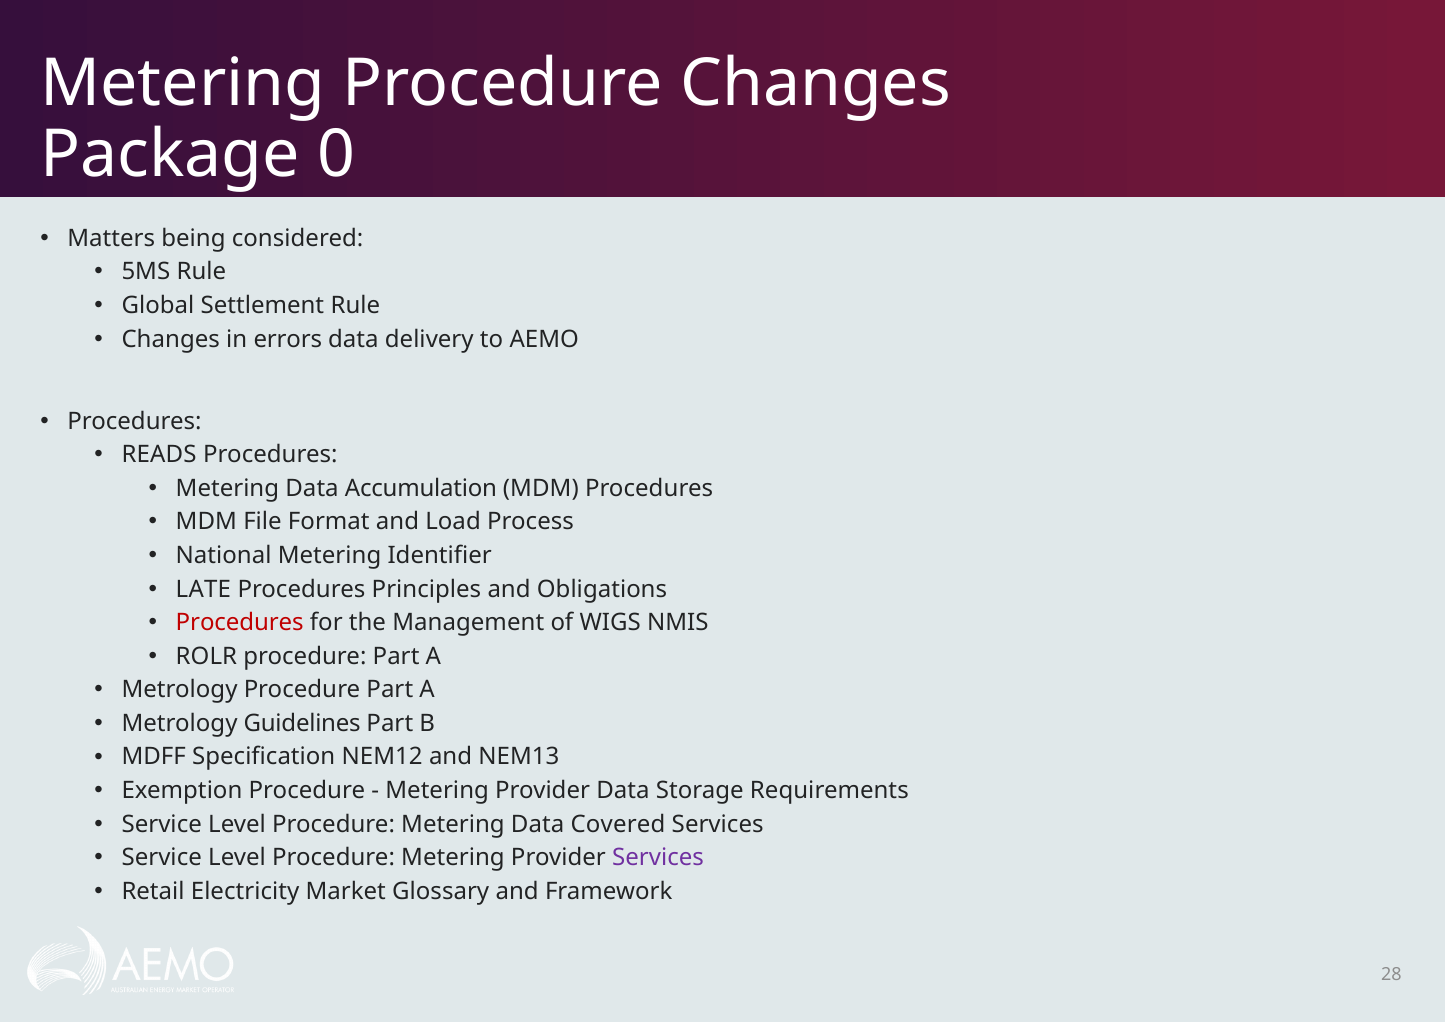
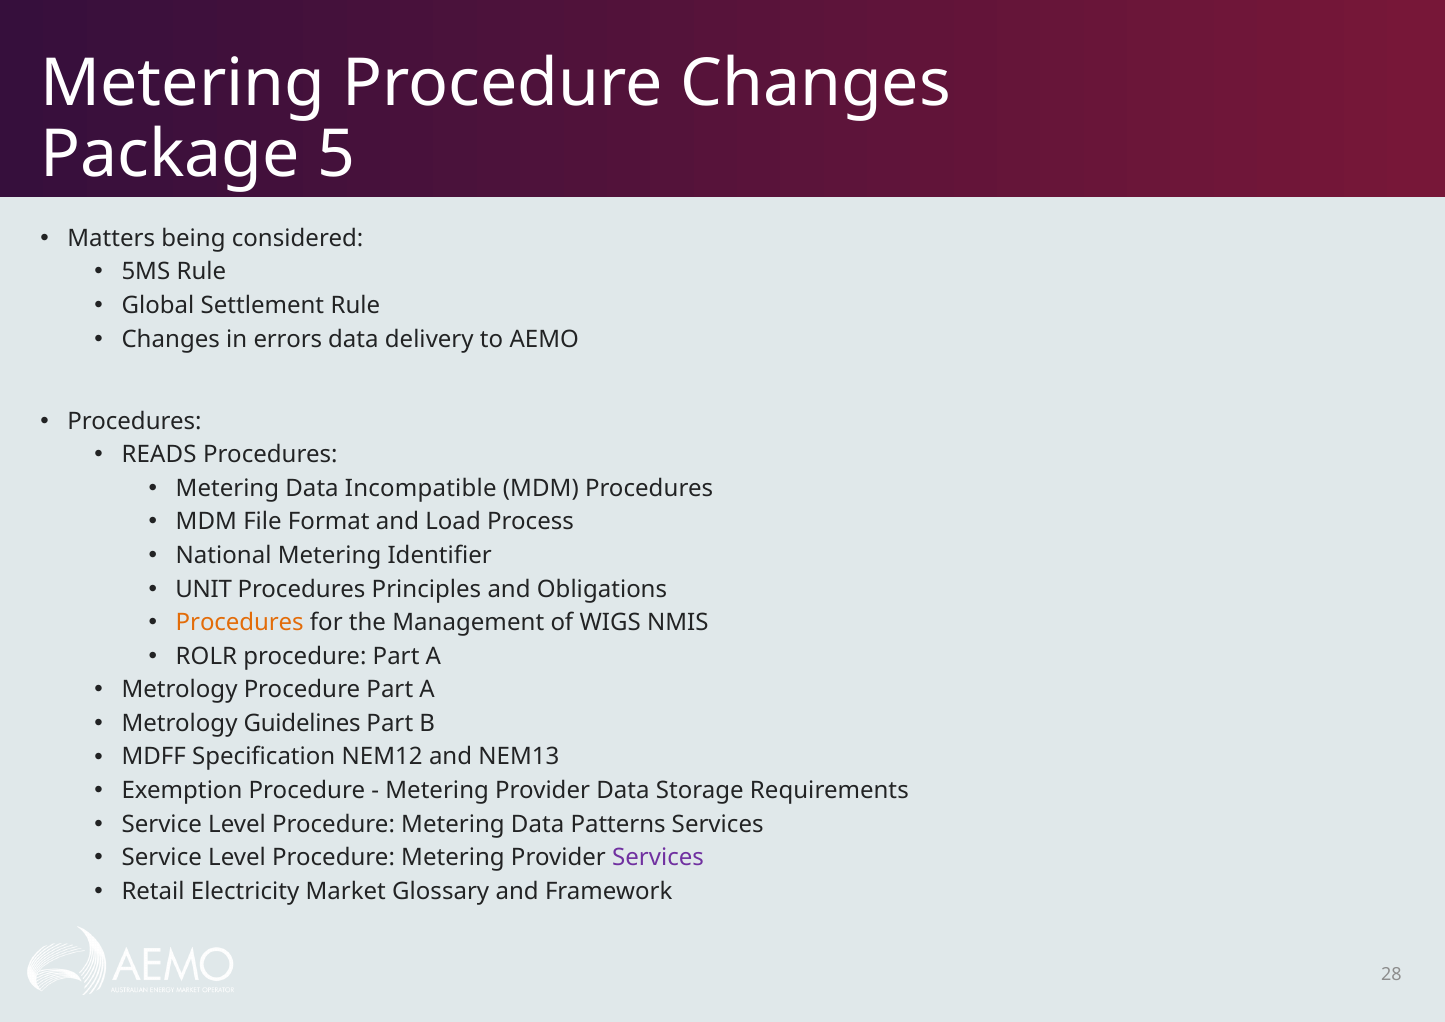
0: 0 -> 5
Accumulation: Accumulation -> Incompatible
LATE: LATE -> UNIT
Procedures at (240, 622) colour: red -> orange
Covered: Covered -> Patterns
